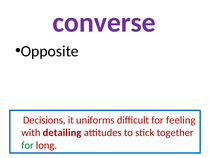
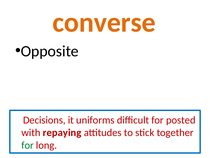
converse colour: purple -> orange
feeling: feeling -> posted
detailing: detailing -> repaying
